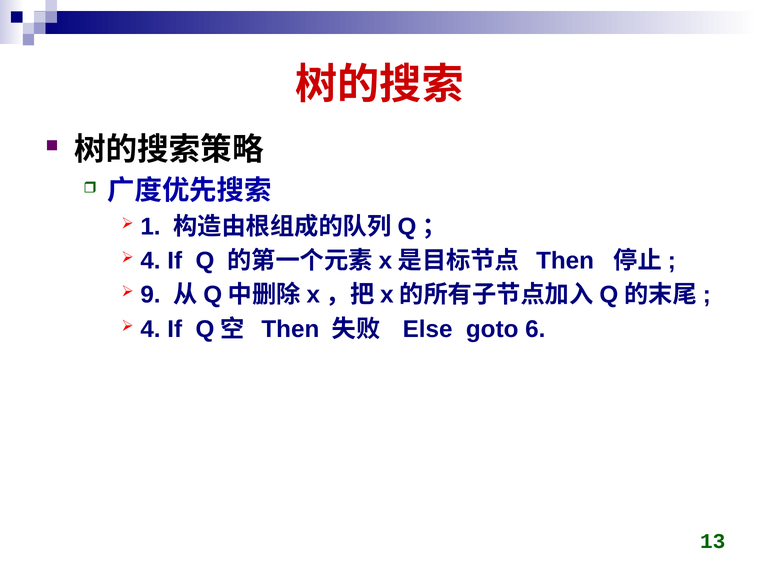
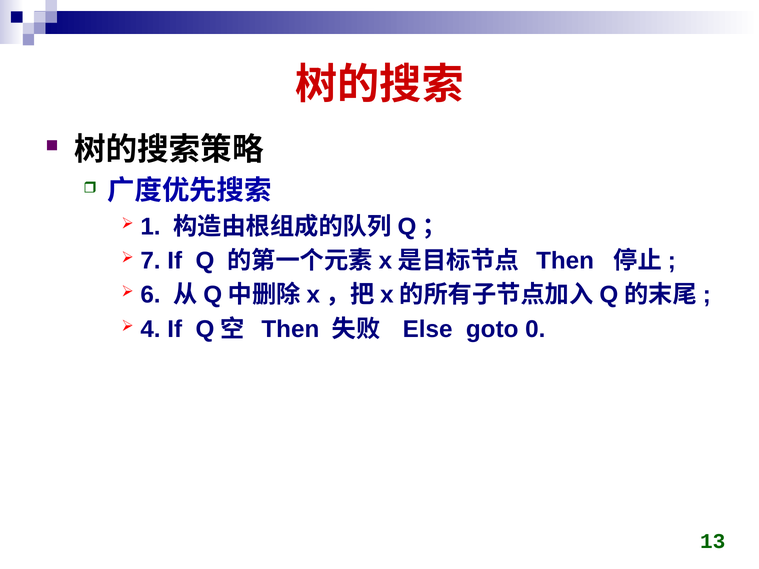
4 at (150, 261): 4 -> 7
9: 9 -> 6
6: 6 -> 0
